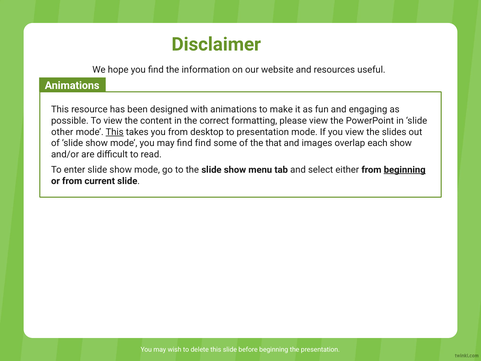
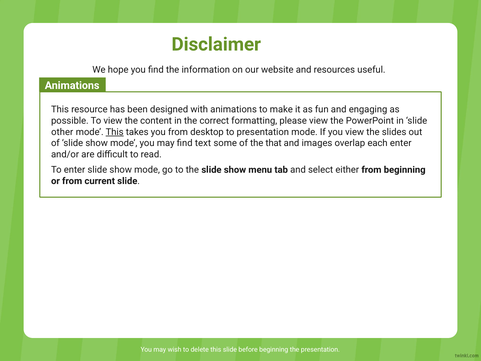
find find: find -> text
each show: show -> enter
beginning at (405, 170) underline: present -> none
